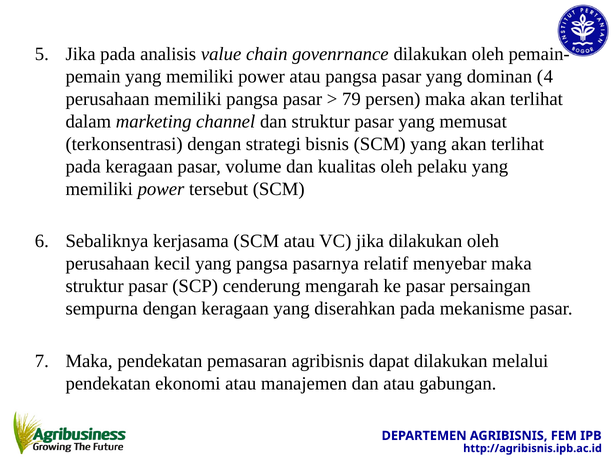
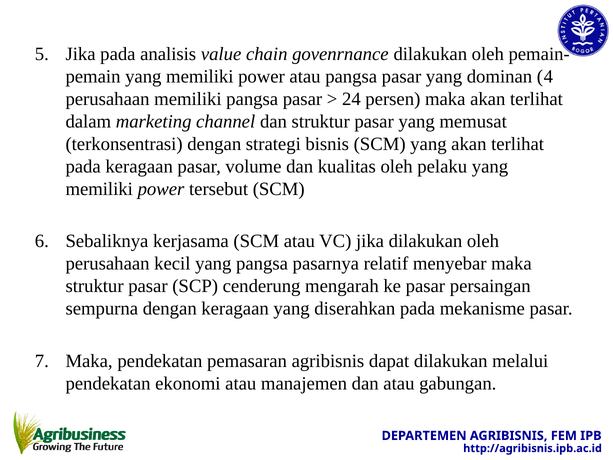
79: 79 -> 24
